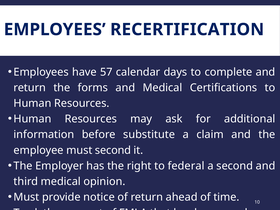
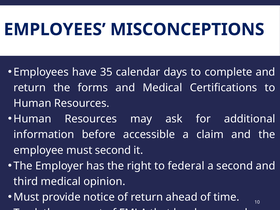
RECERTIFICATION: RECERTIFICATION -> MISCONCEPTIONS
57: 57 -> 35
substitute: substitute -> accessible
